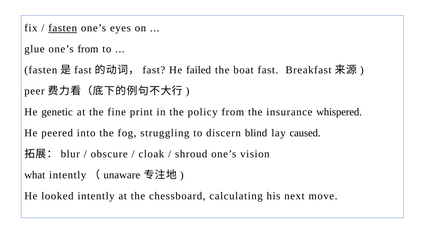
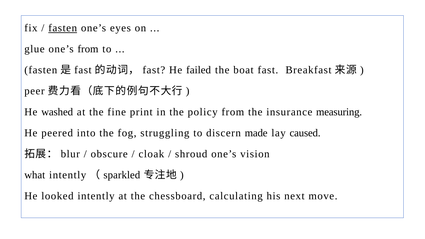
genetic: genetic -> washed
whispered: whispered -> measuring
blind: blind -> made
unaware: unaware -> sparkled
